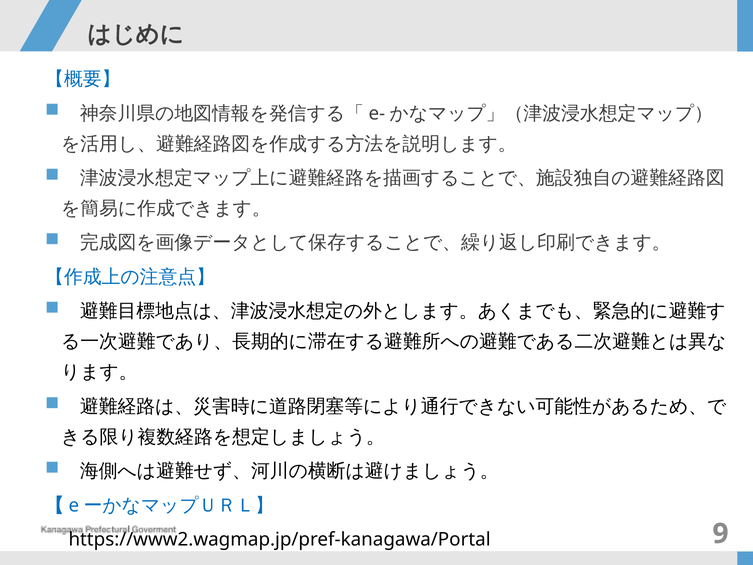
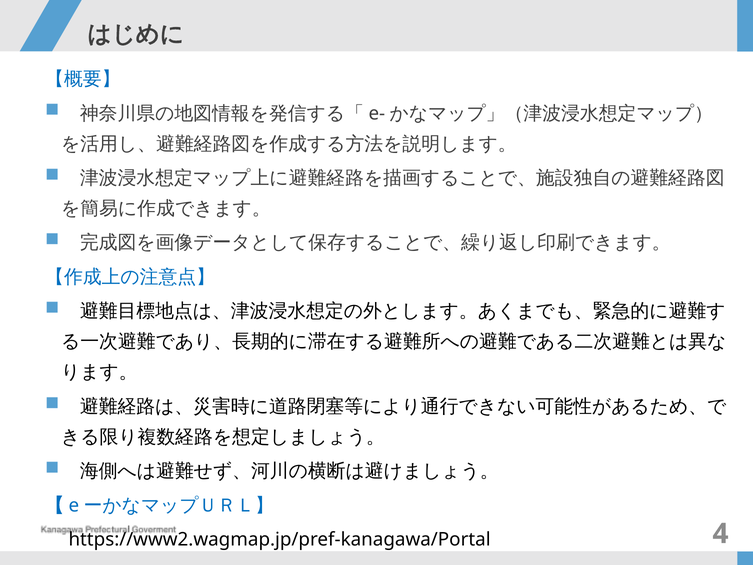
9: 9 -> 4
